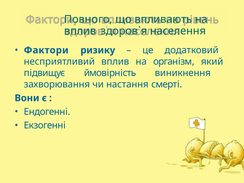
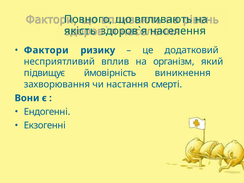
вплив at (80, 31): вплив -> якість
